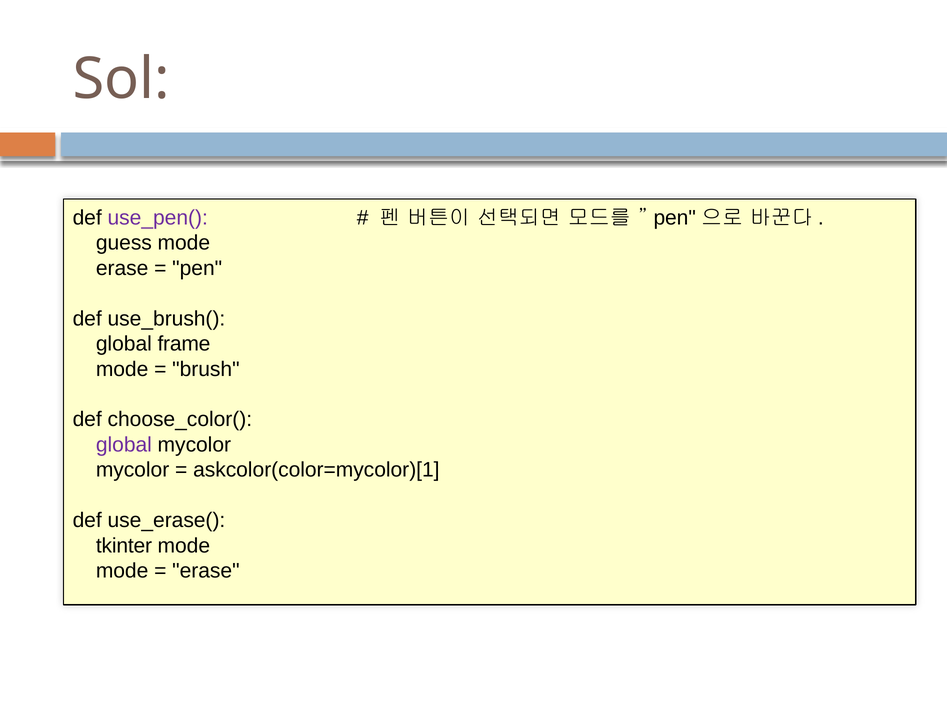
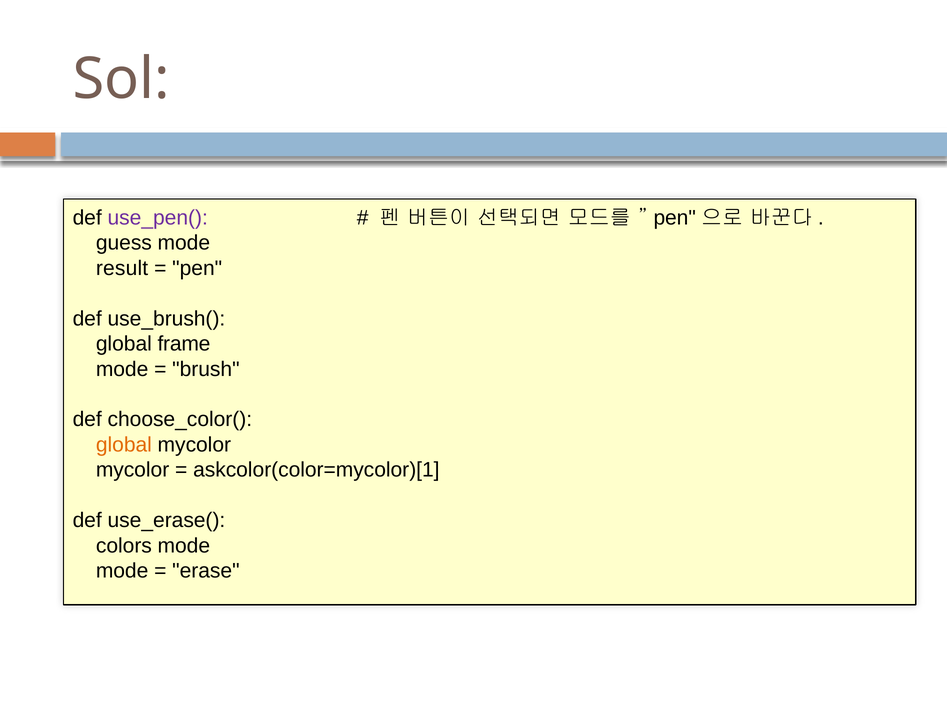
erase at (122, 268): erase -> result
global at (124, 445) colour: purple -> orange
tkinter: tkinter -> colors
